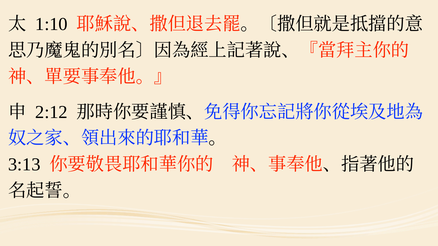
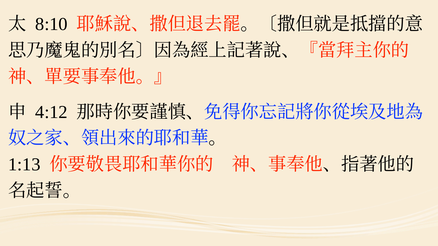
1:10: 1:10 -> 8:10
2:12: 2:12 -> 4:12
3:13: 3:13 -> 1:13
